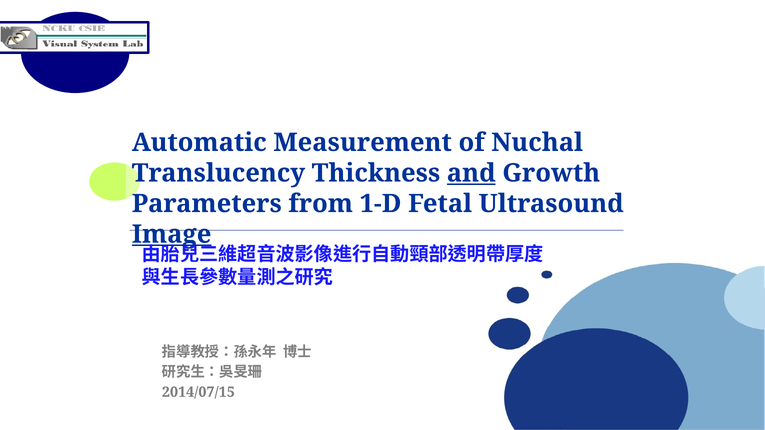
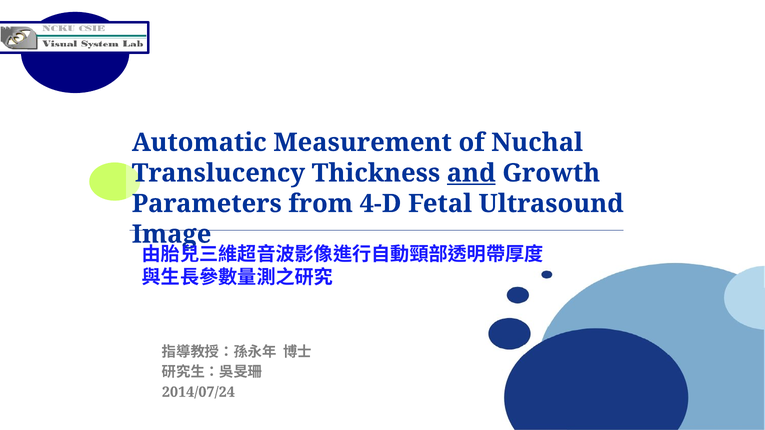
1-D: 1-D -> 4-D
Image underline: present -> none
2014/07/15: 2014/07/15 -> 2014/07/24
